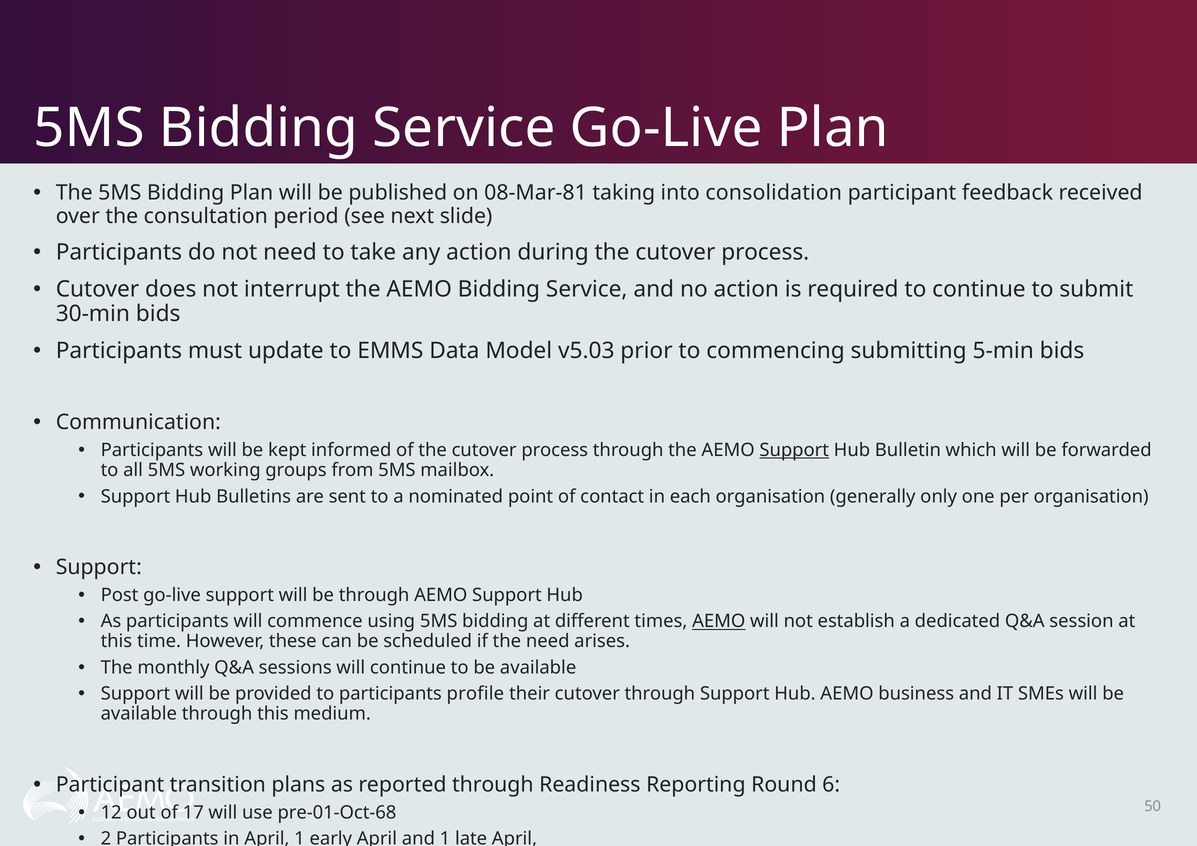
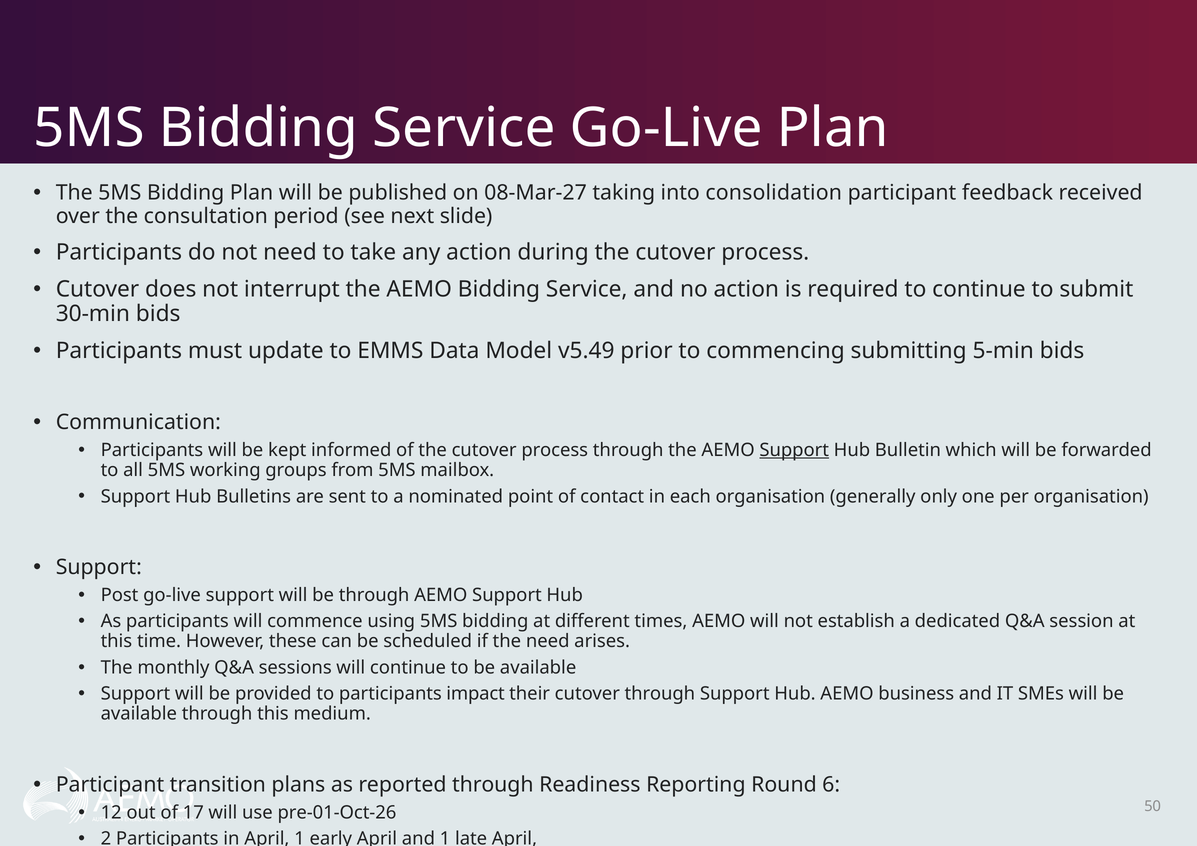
08-Mar-81: 08-Mar-81 -> 08-Mar-27
v5.03: v5.03 -> v5.49
AEMO at (719, 622) underline: present -> none
profile: profile -> impact
pre-01-Oct-68: pre-01-Oct-68 -> pre-01-Oct-26
